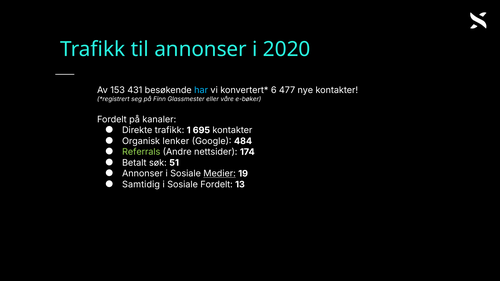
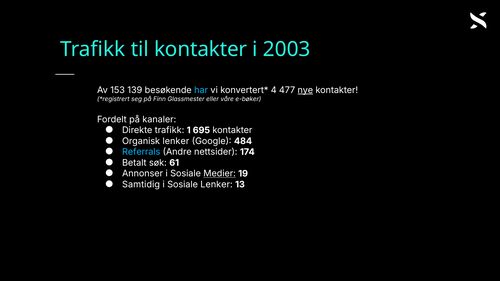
til annonser: annonser -> kontakter
2020: 2020 -> 2003
431: 431 -> 139
6: 6 -> 4
nye underline: none -> present
Referrals colour: light green -> light blue
51: 51 -> 61
Sosiale Fordelt: Fordelt -> Lenker
